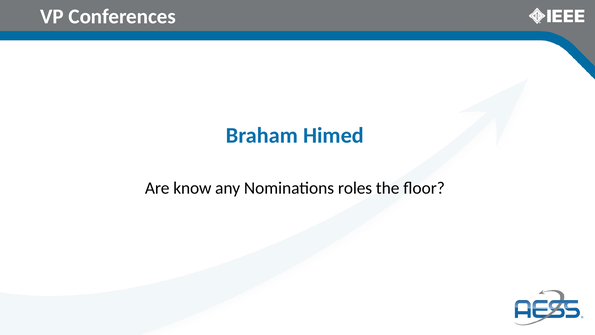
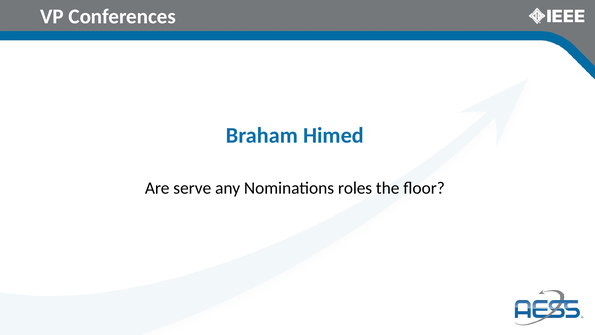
know: know -> serve
